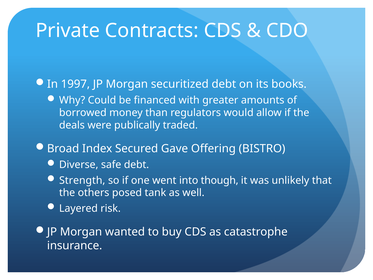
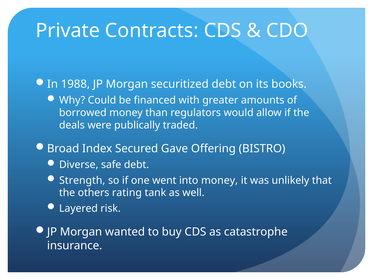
1997: 1997 -> 1988
into though: though -> money
posed: posed -> rating
